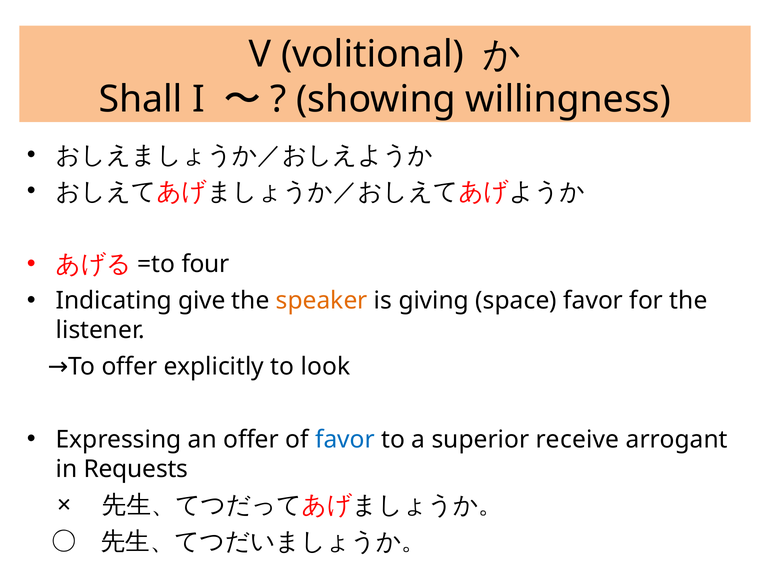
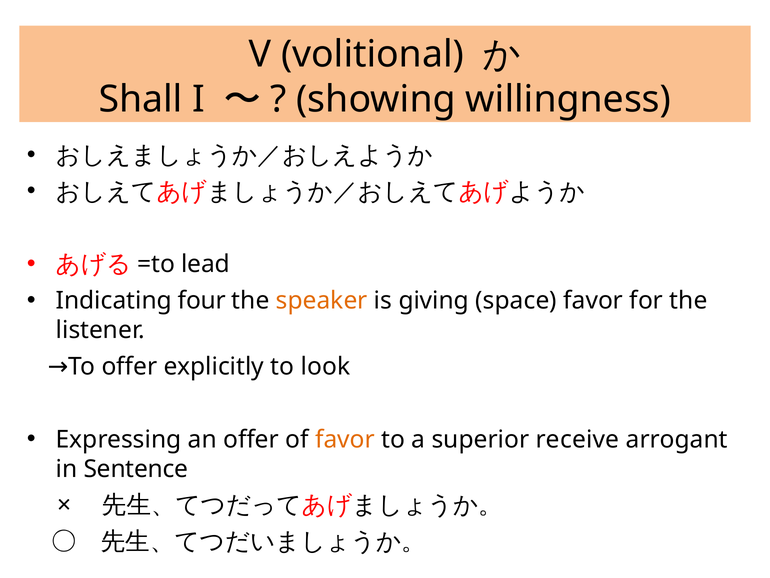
four: four -> lead
give: give -> four
favor at (345, 439) colour: blue -> orange
Requests: Requests -> Sentence
